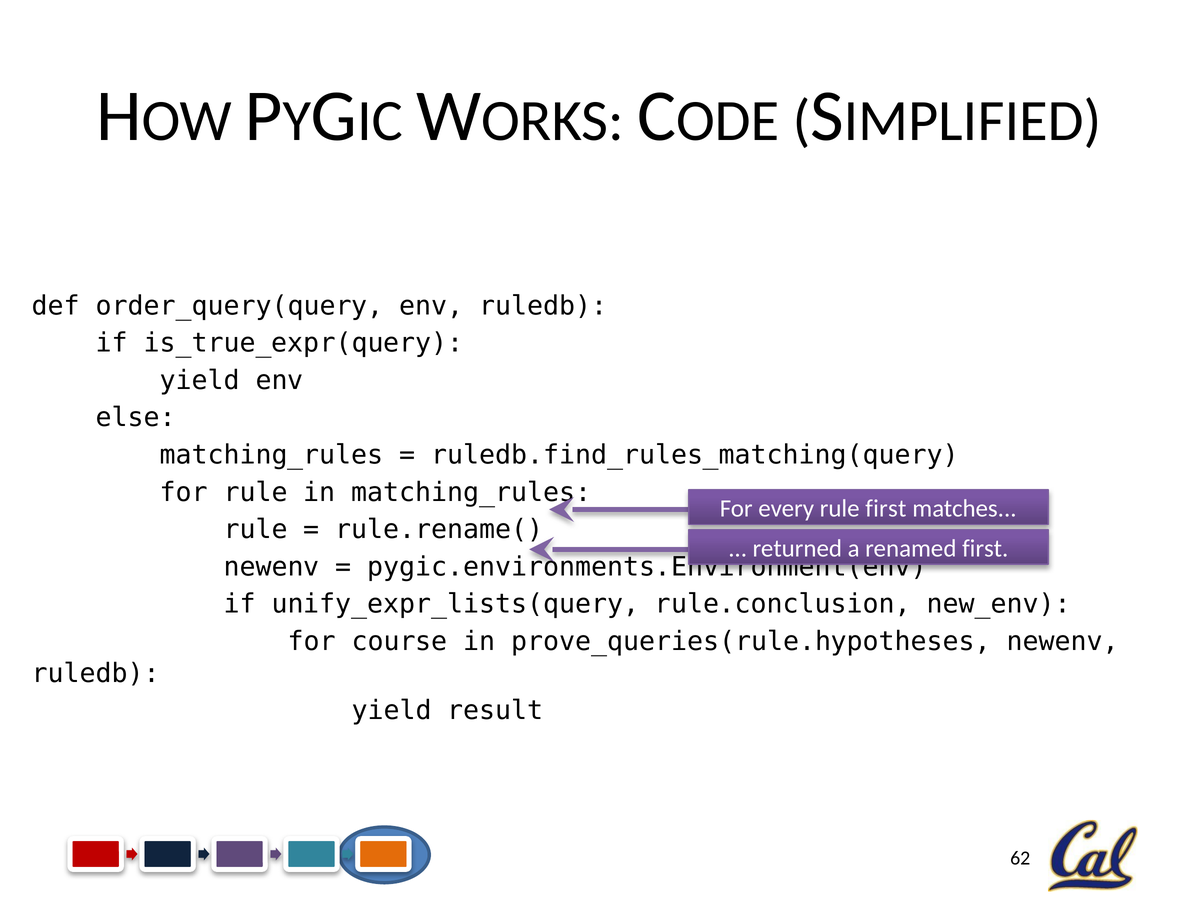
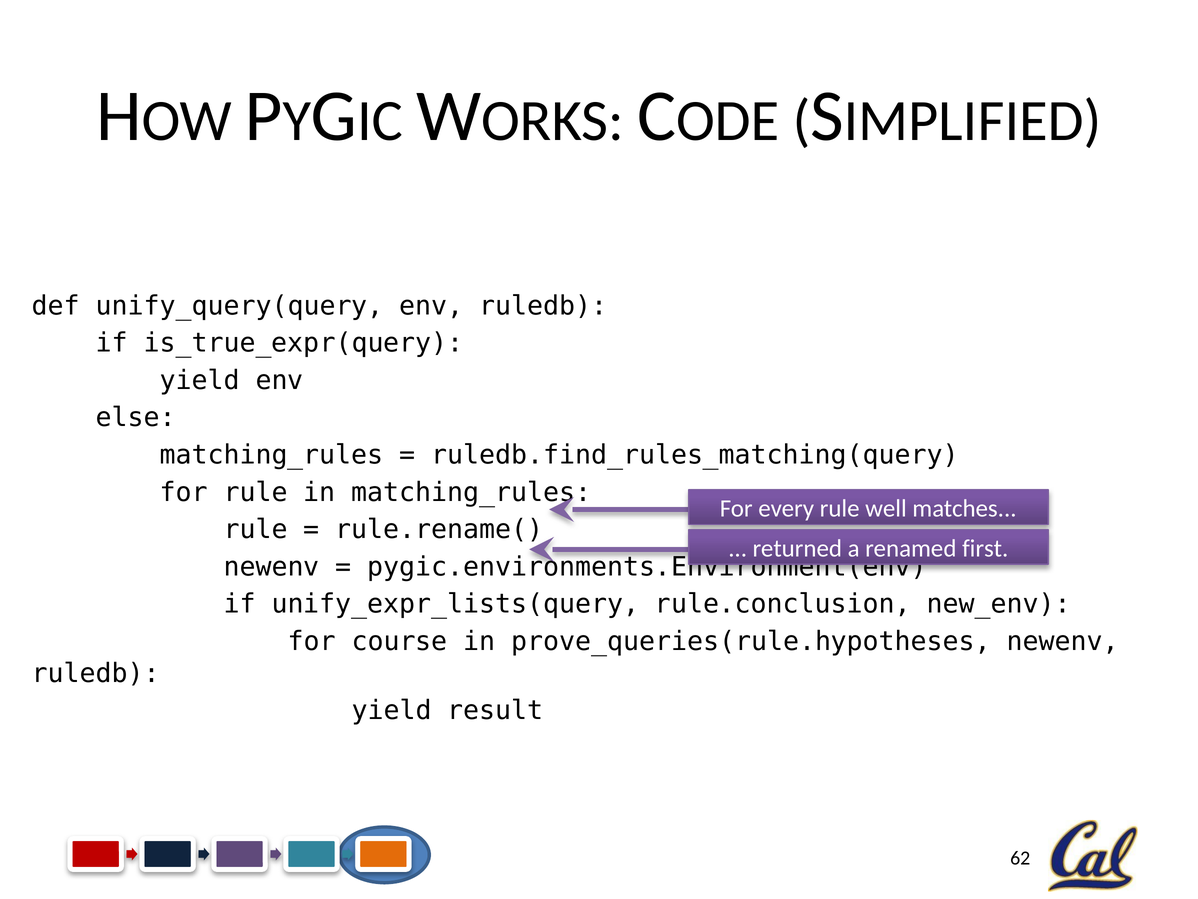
order_query(query: order_query(query -> unify_query(query
rule first: first -> well
